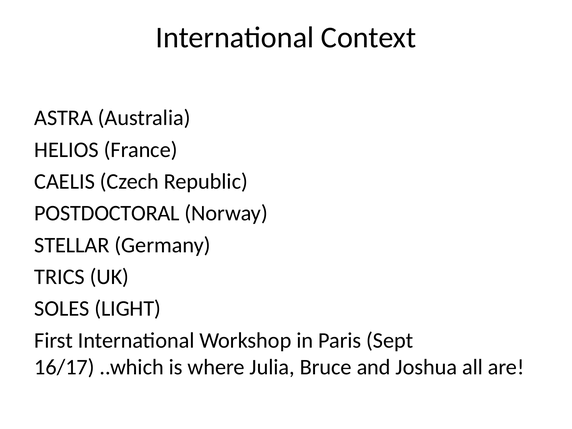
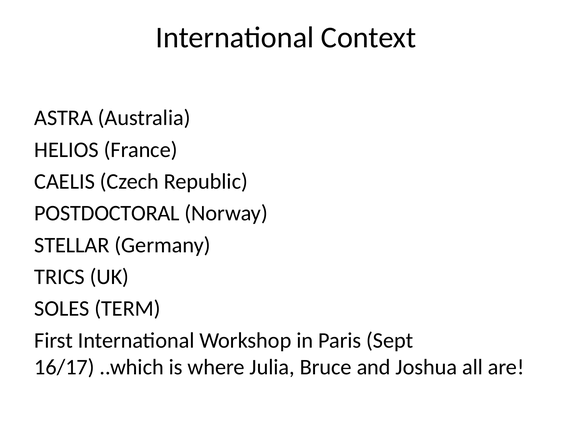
LIGHT: LIGHT -> TERM
